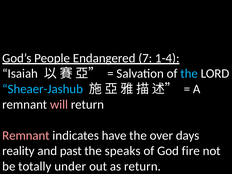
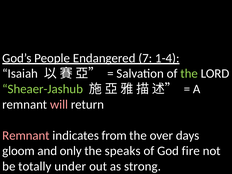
the at (189, 74) colour: light blue -> light green
Sheaer-Jashub colour: light blue -> light green
have: have -> from
reality: reality -> gloom
past: past -> only
as return: return -> strong
